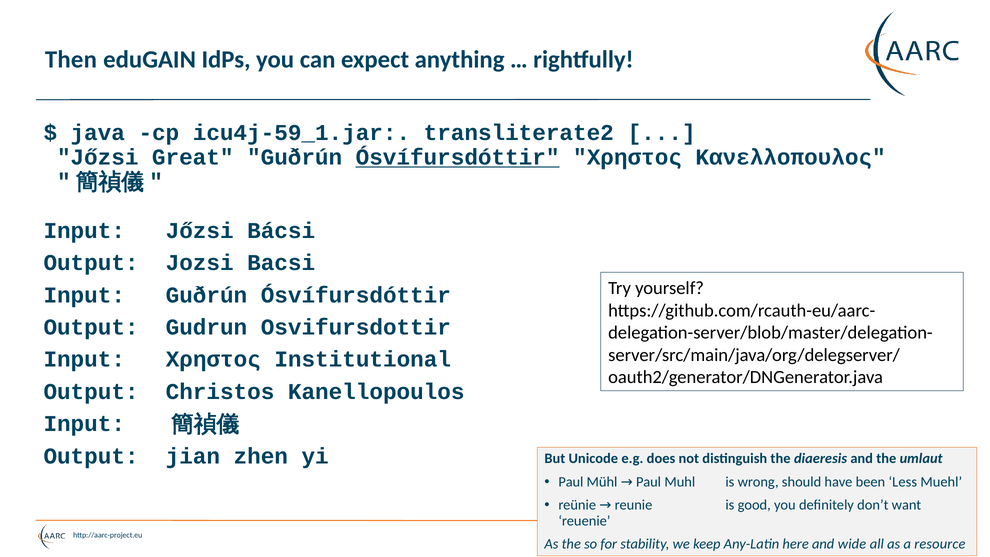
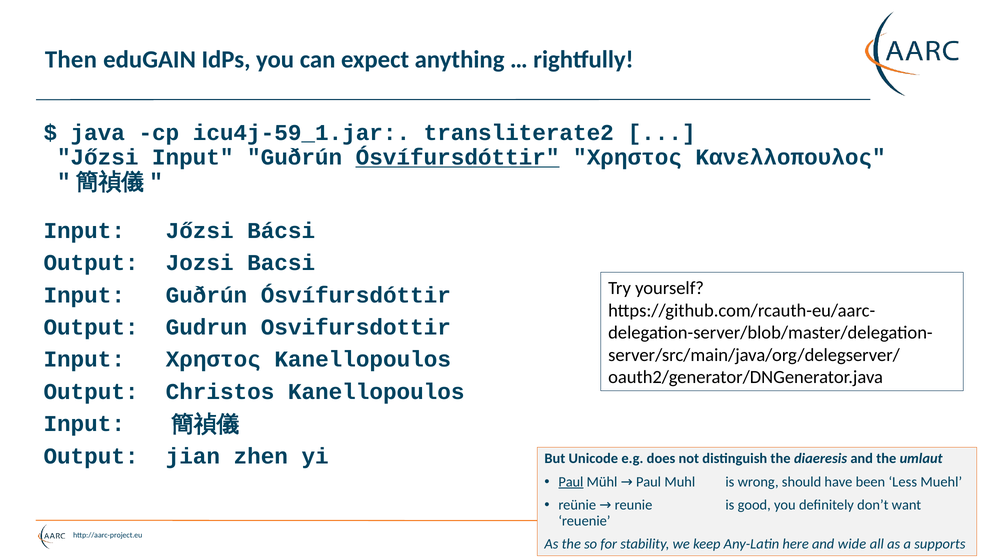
Jőzsi Great: Great -> Input
Χρηστος Institutional: Institutional -> Kanellopoulos
Paul at (571, 482) underline: none -> present
resource: resource -> supports
